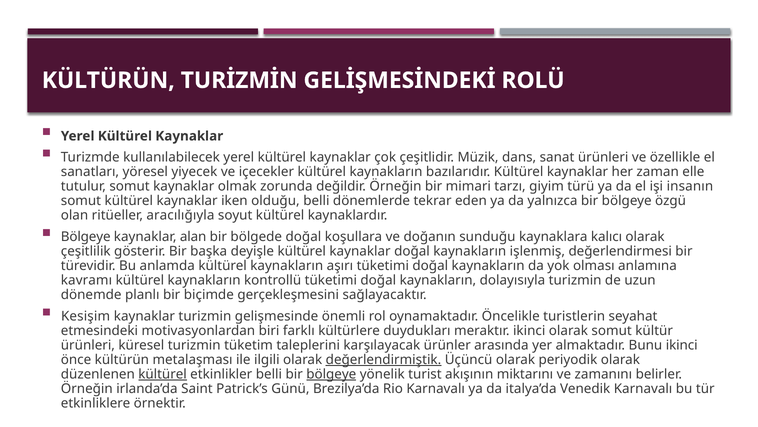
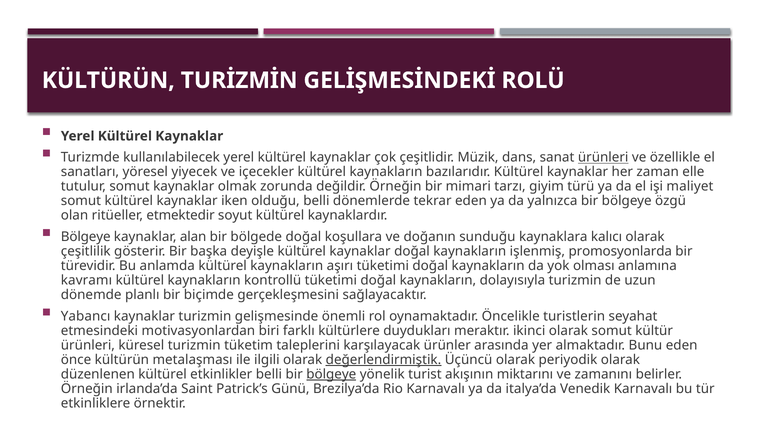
ürünleri at (603, 157) underline: none -> present
insanın: insanın -> maliyet
aracılığıyla: aracılığıyla -> etmektedir
değerlendirmesi: değerlendirmesi -> promosyonlarda
Kesişim: Kesişim -> Yabancı
Bunu ikinci: ikinci -> eden
kültürel at (163, 374) underline: present -> none
